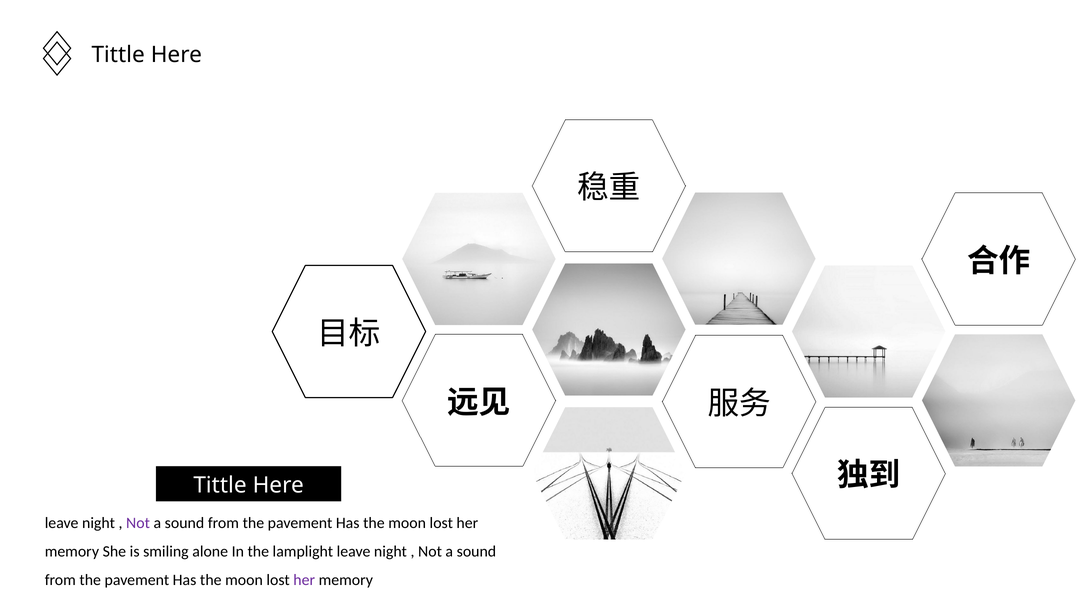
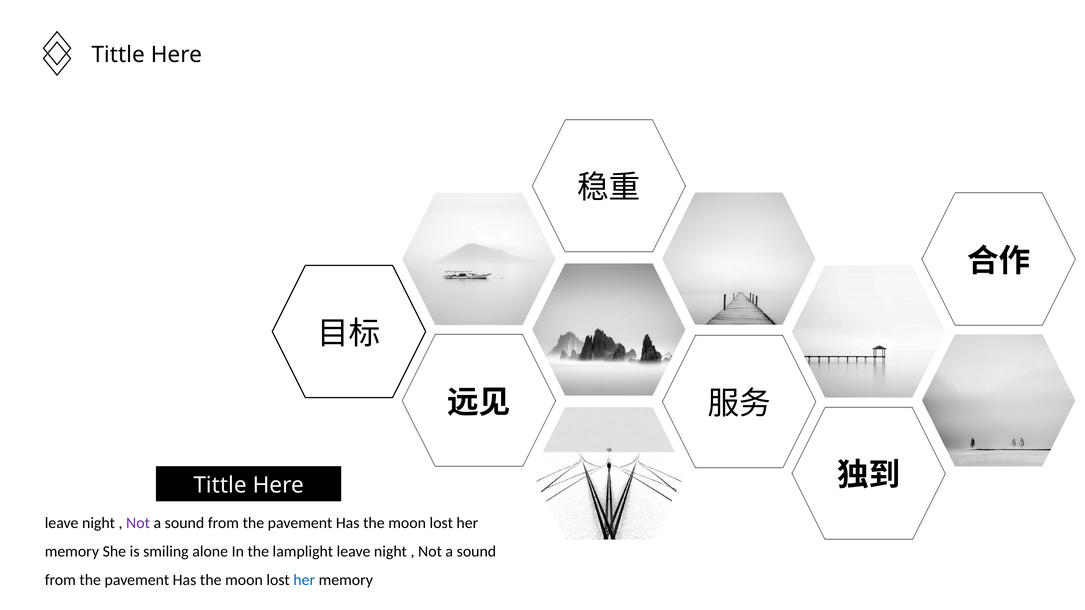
her at (304, 580) colour: purple -> blue
